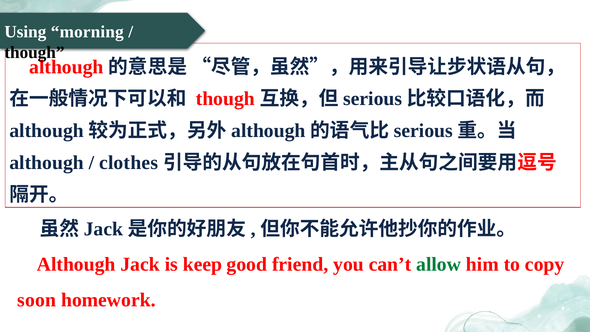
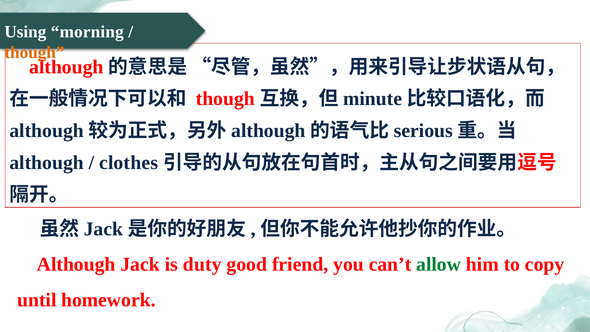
though at (34, 52) colour: black -> orange
serious at (373, 99): serious -> minute
keep: keep -> duty
soon: soon -> until
